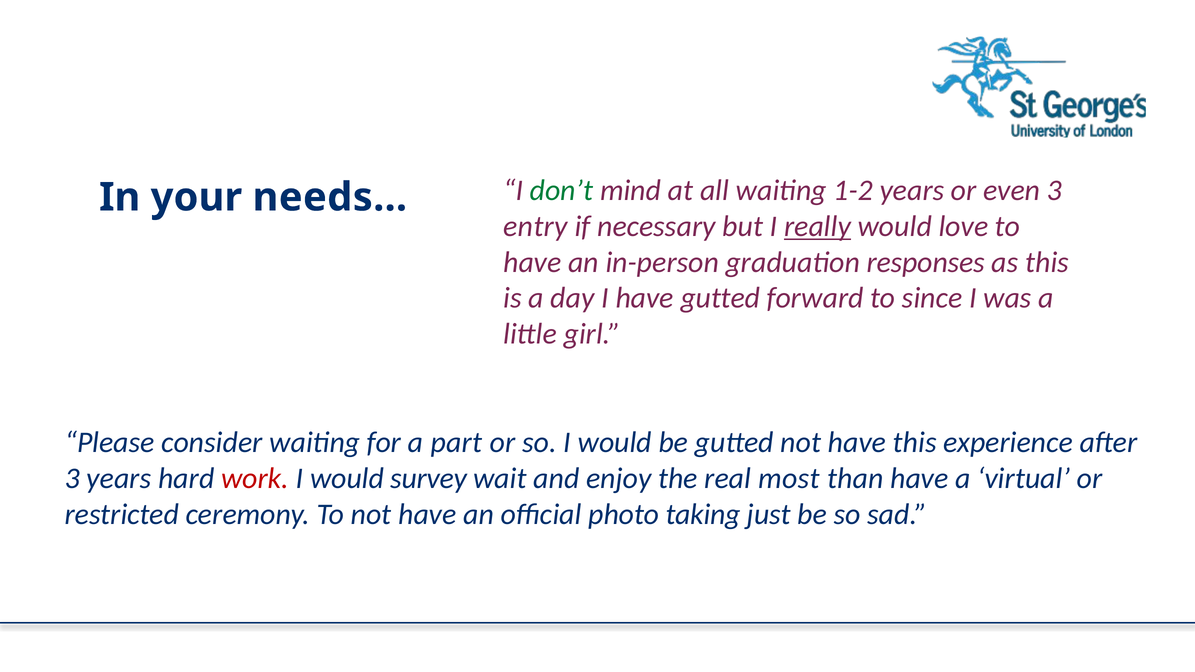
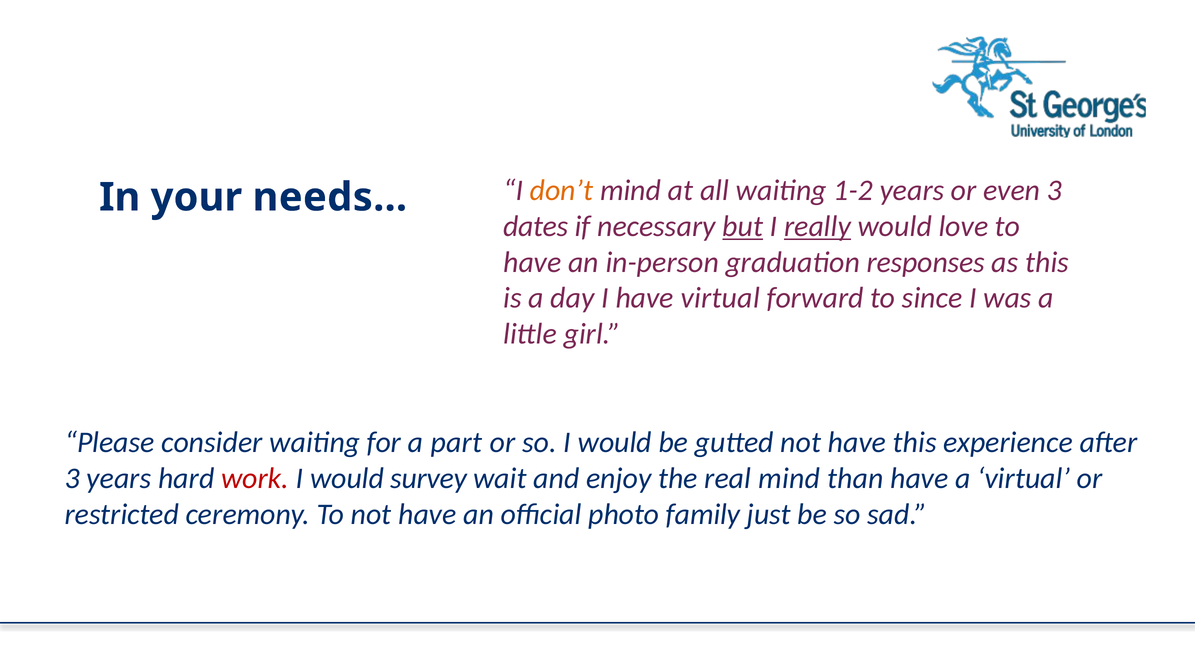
don’t colour: green -> orange
entry: entry -> dates
but underline: none -> present
have gutted: gutted -> virtual
real most: most -> mind
taking: taking -> family
